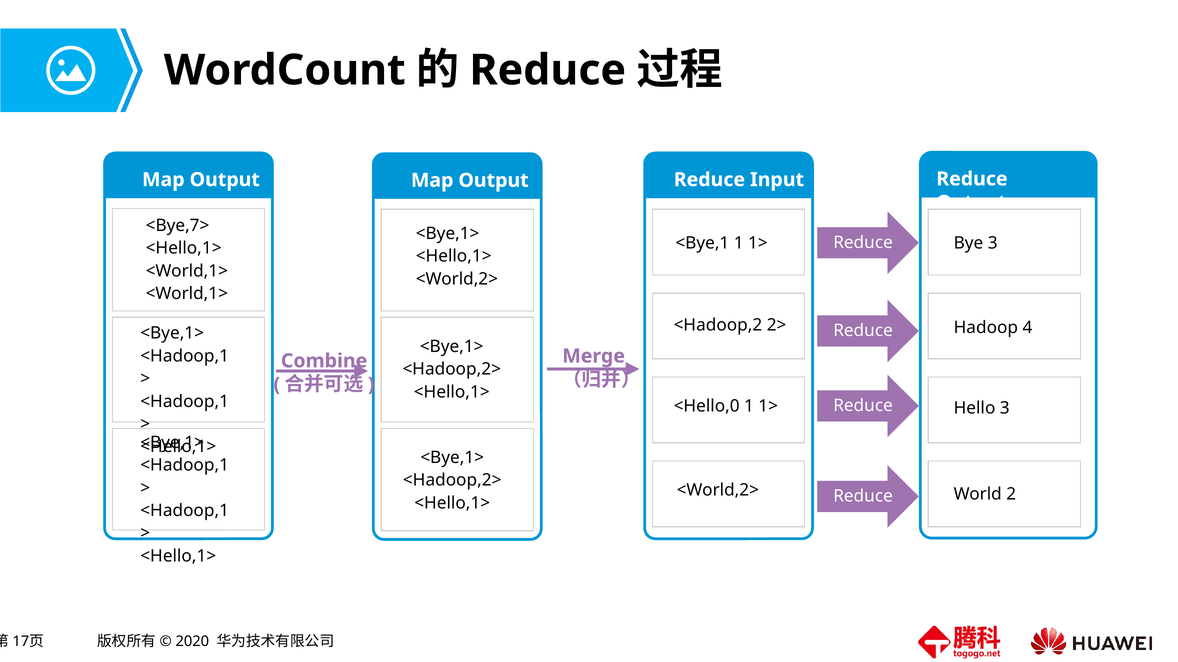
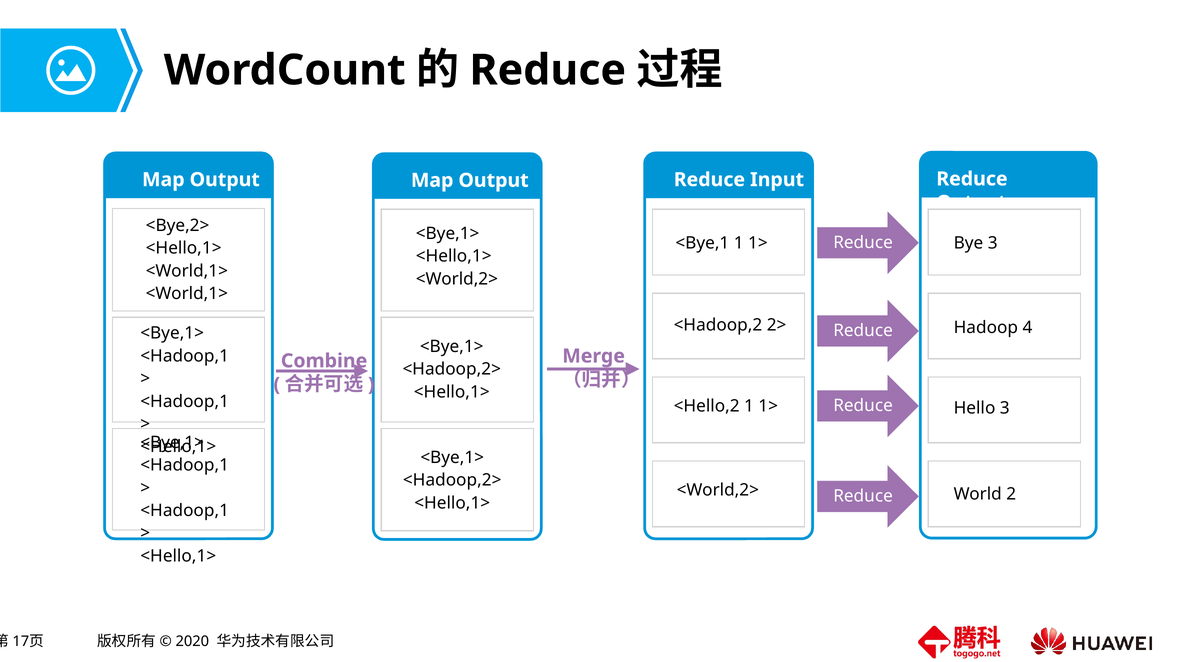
<Bye,7>: <Bye,7> -> <Bye,2>
<Hello,0: <Hello,0 -> <Hello,2
